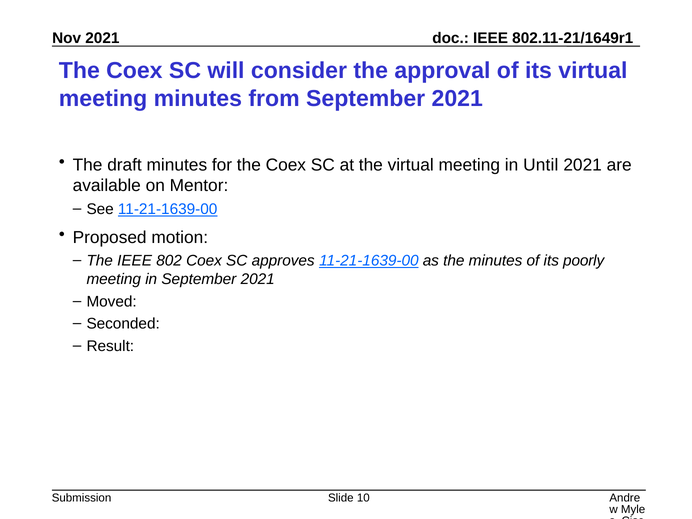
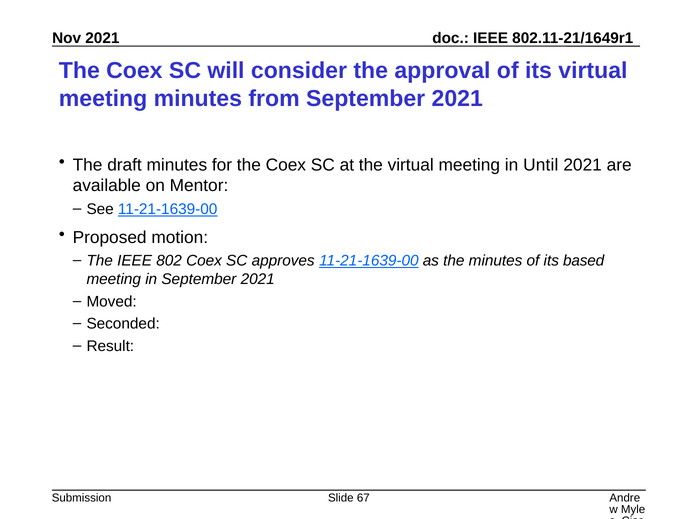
poorly: poorly -> based
10: 10 -> 67
